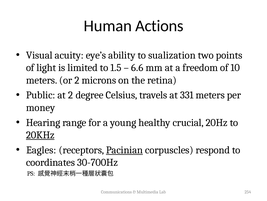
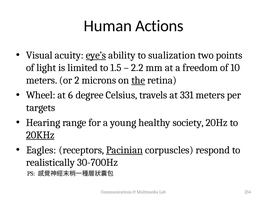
eye’s underline: none -> present
6.6: 6.6 -> 2.2
the underline: none -> present
Public: Public -> Wheel
at 2: 2 -> 6
money: money -> targets
crucial: crucial -> society
coordinates: coordinates -> realistically
